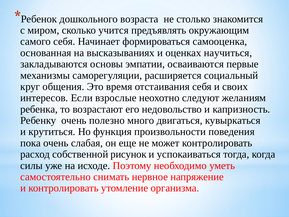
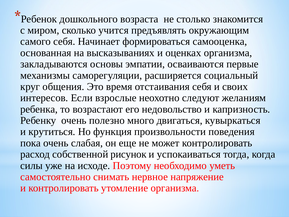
оценках научиться: научиться -> организма
